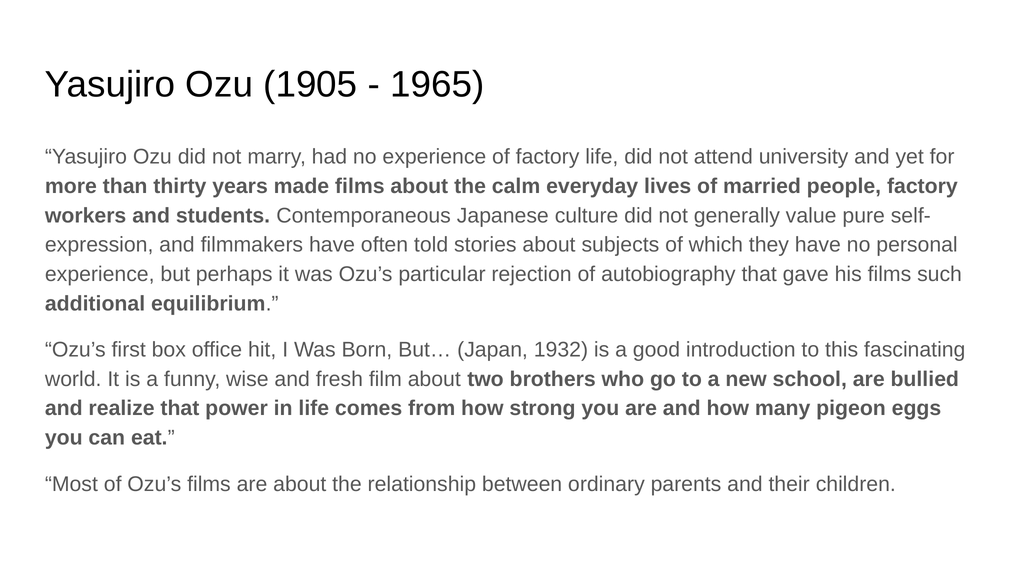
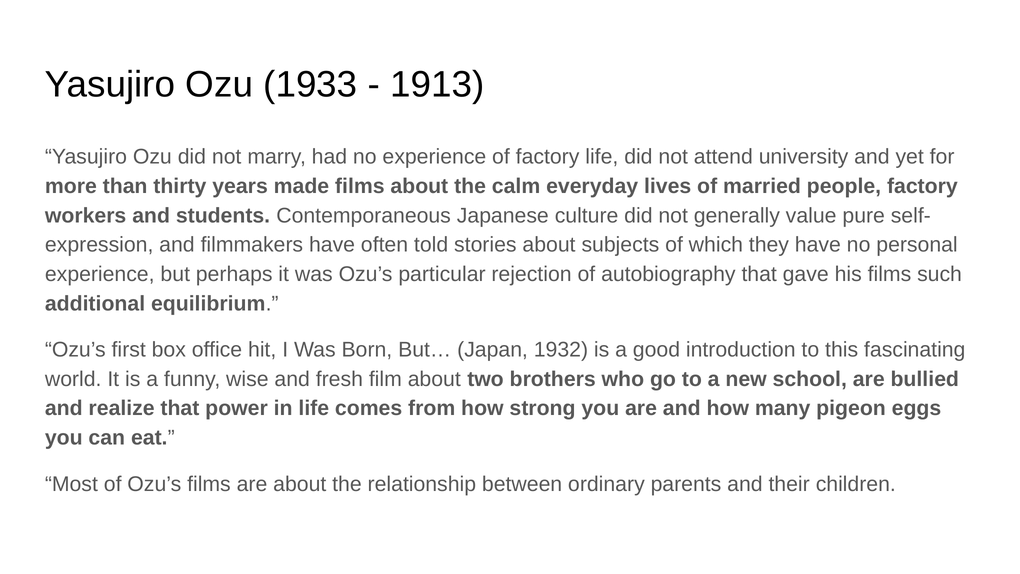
1905: 1905 -> 1933
1965: 1965 -> 1913
